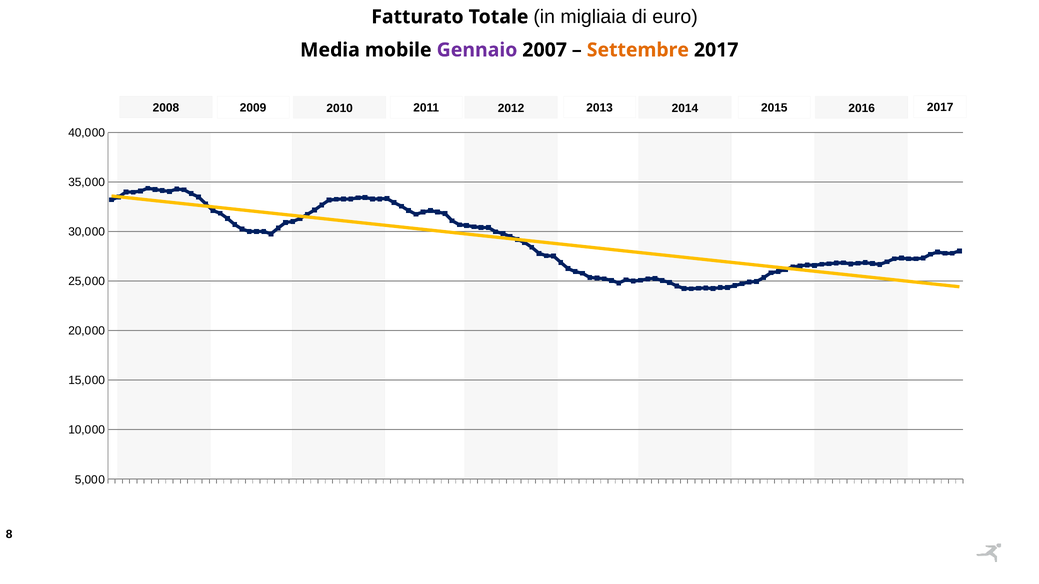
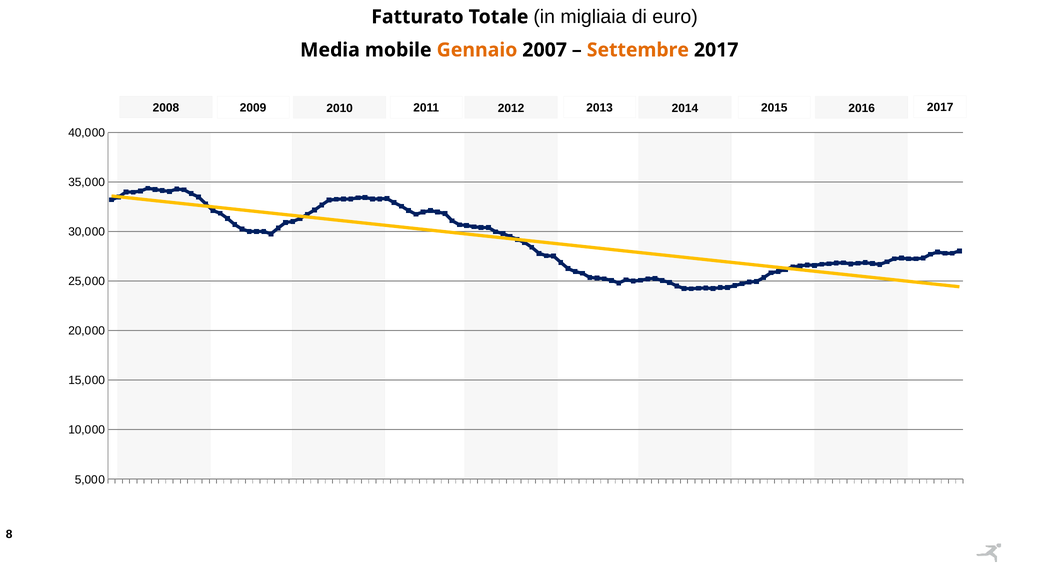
Gennaio colour: purple -> orange
